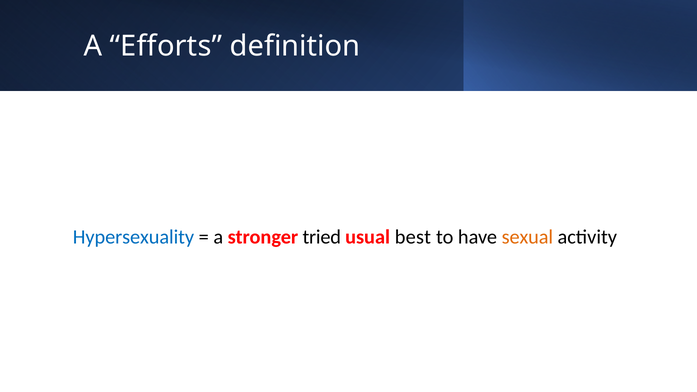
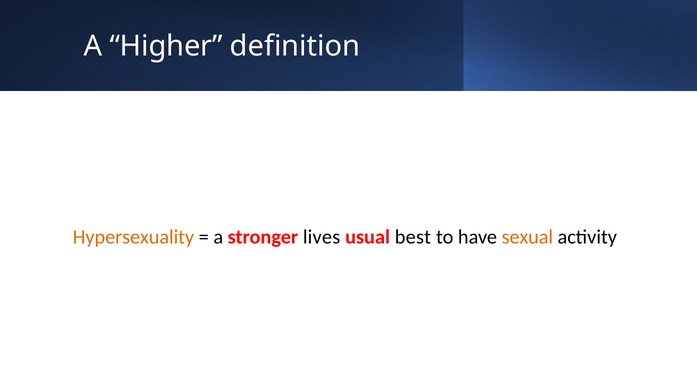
Efforts: Efforts -> Higher
Hypersexuality colour: blue -> orange
tried: tried -> lives
